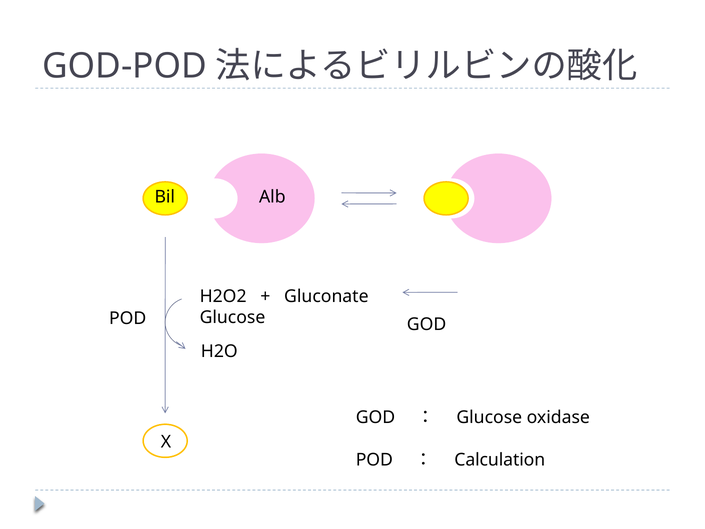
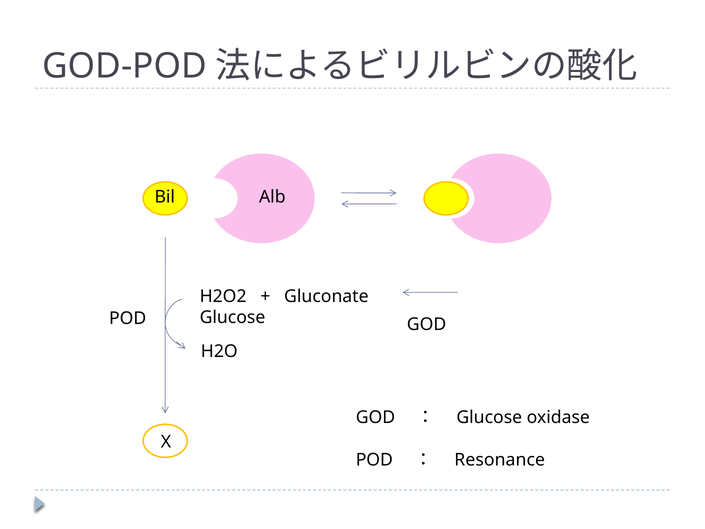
Calculation: Calculation -> Resonance
